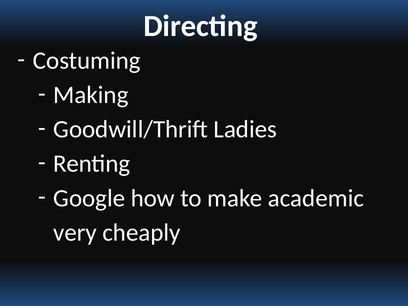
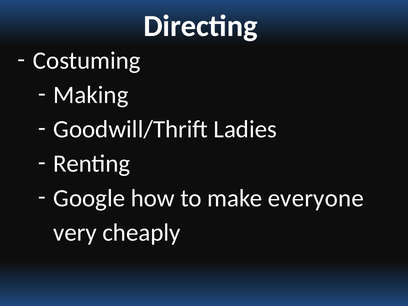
academic: academic -> everyone
